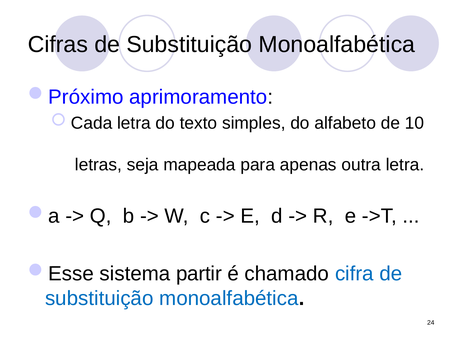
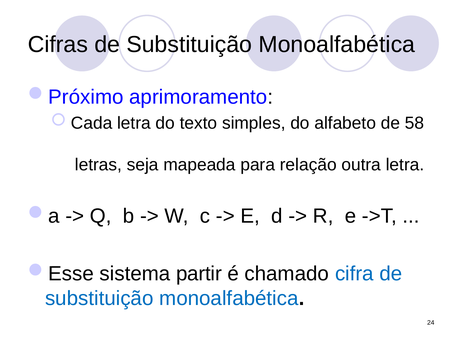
10: 10 -> 58
apenas: apenas -> relação
